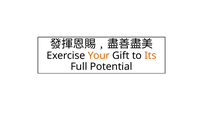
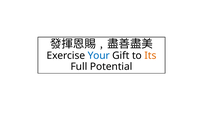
Your colour: orange -> blue
